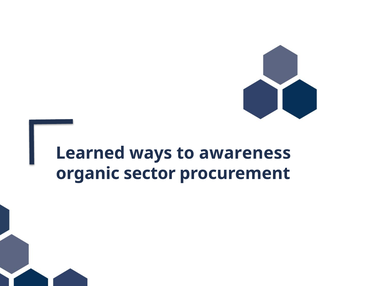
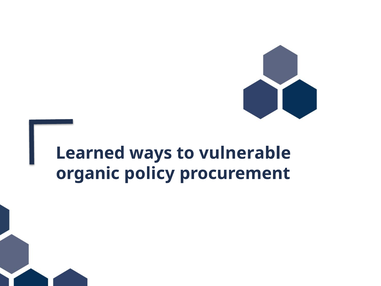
awareness: awareness -> vulnerable
sector: sector -> policy
